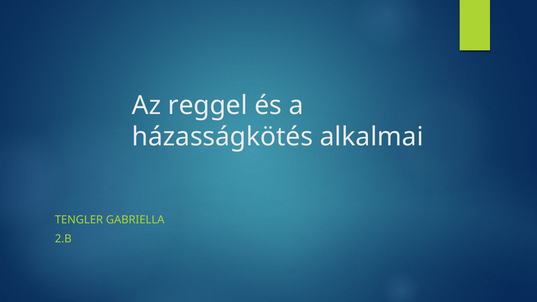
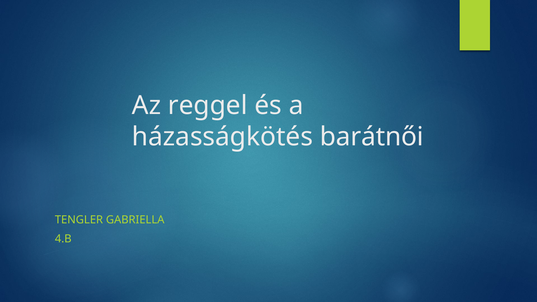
alkalmai: alkalmai -> barátnői
2.B: 2.B -> 4.B
